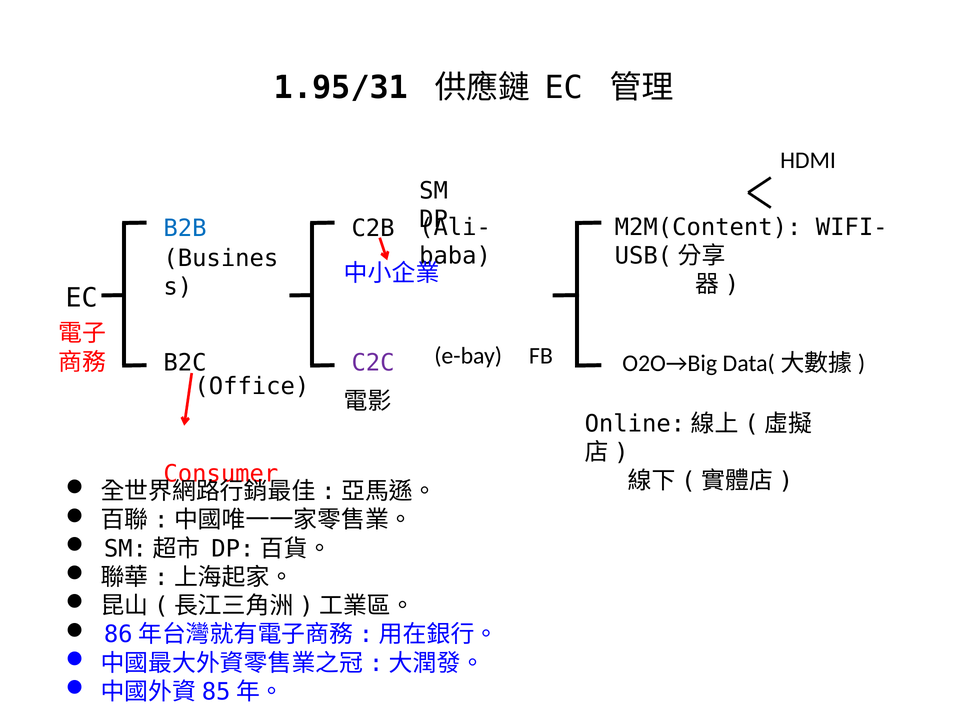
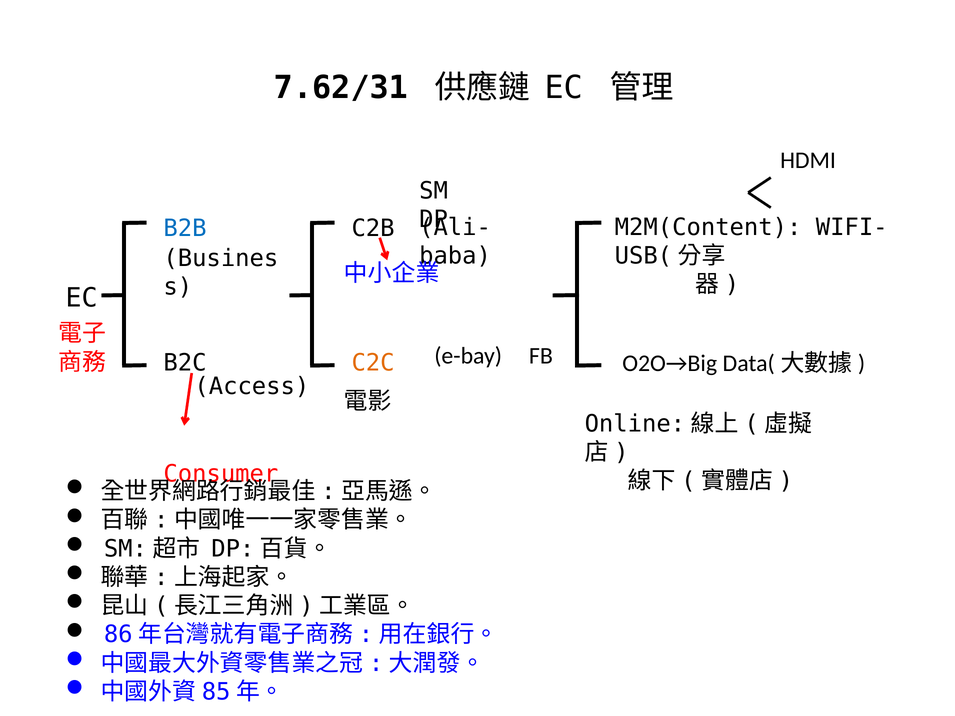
1.95/31: 1.95/31 -> 7.62/31
C2C colour: purple -> orange
Office: Office -> Access
